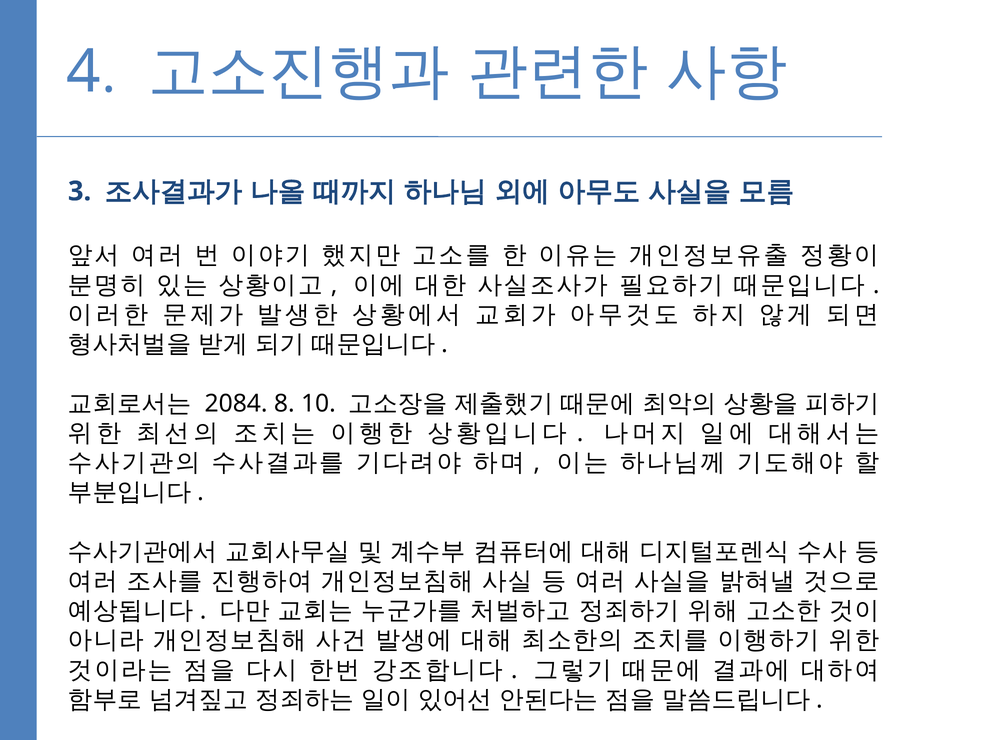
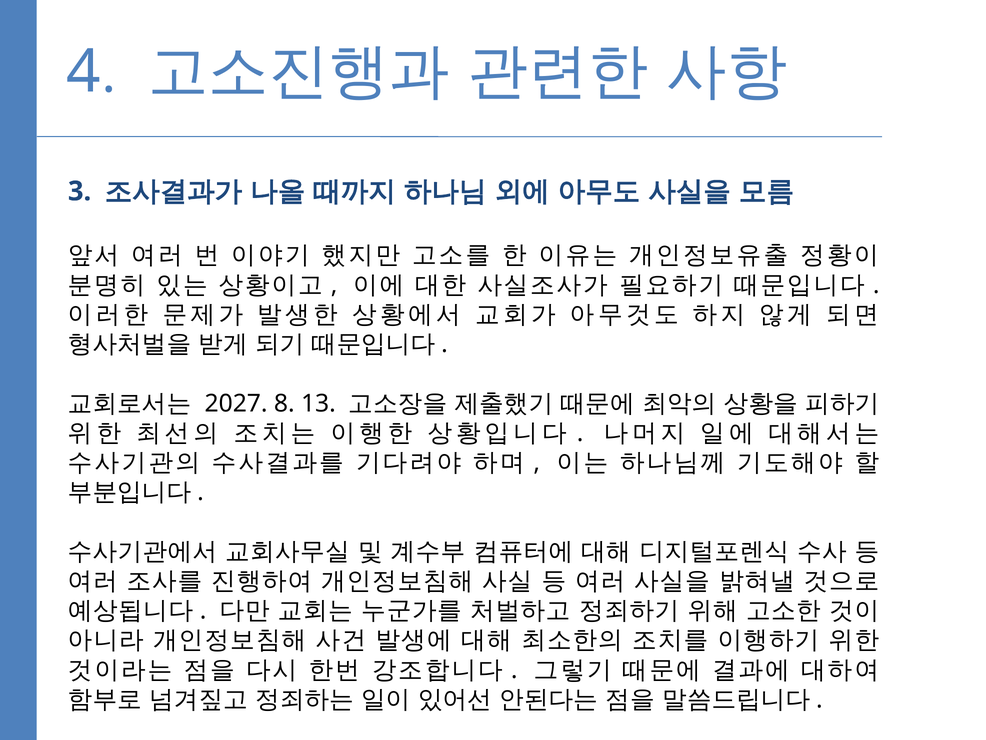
2084: 2084 -> 2027
10: 10 -> 13
